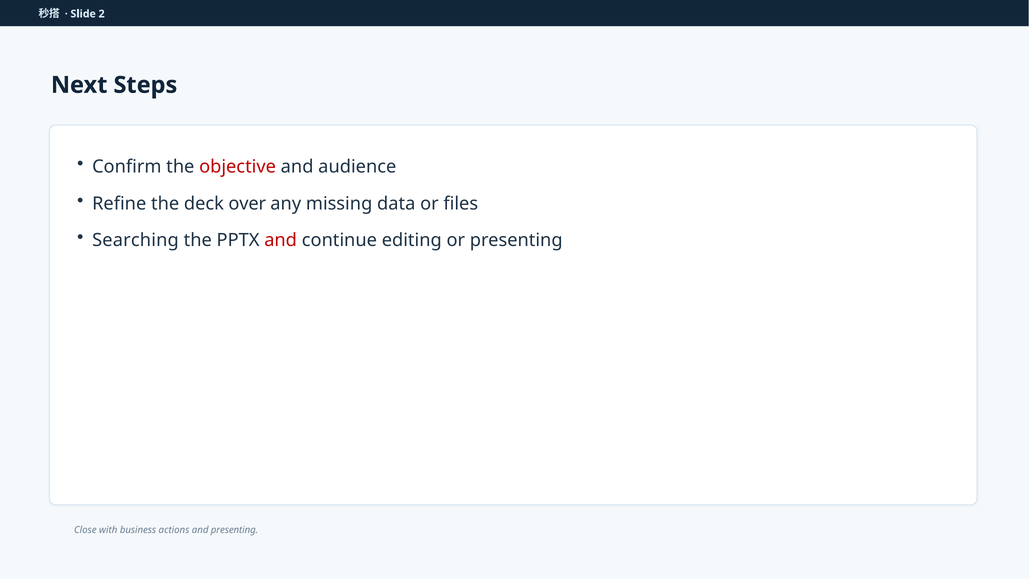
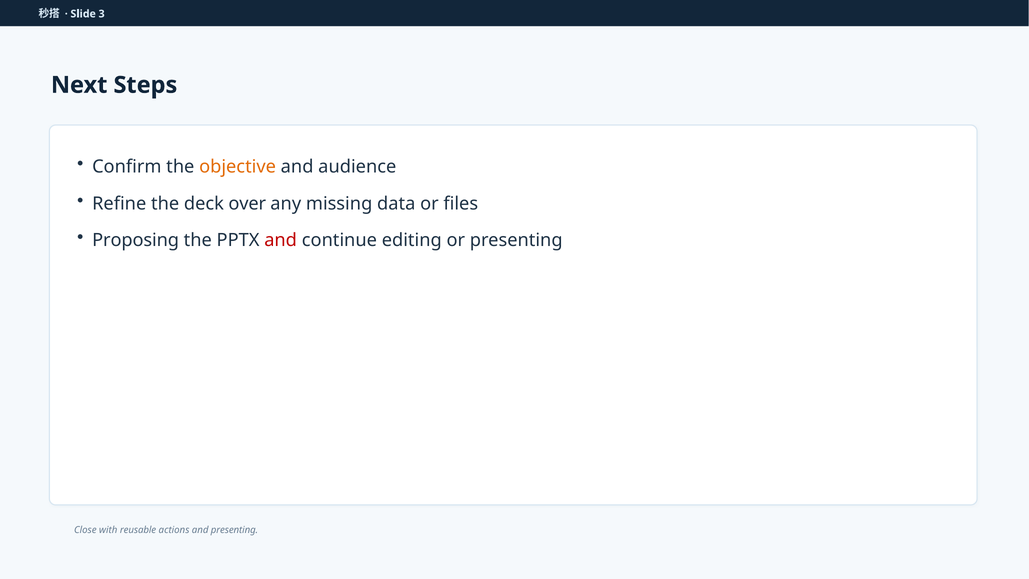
2: 2 -> 3
objective colour: red -> orange
Searching: Searching -> Proposing
business: business -> reusable
